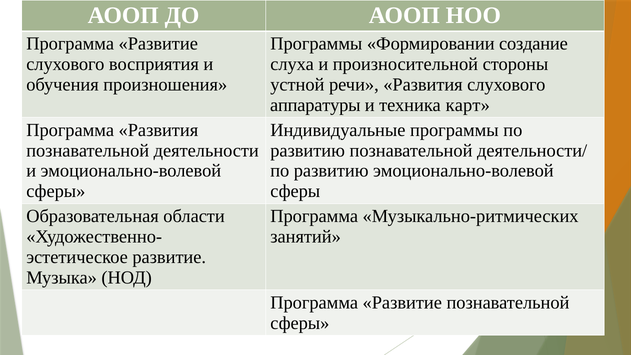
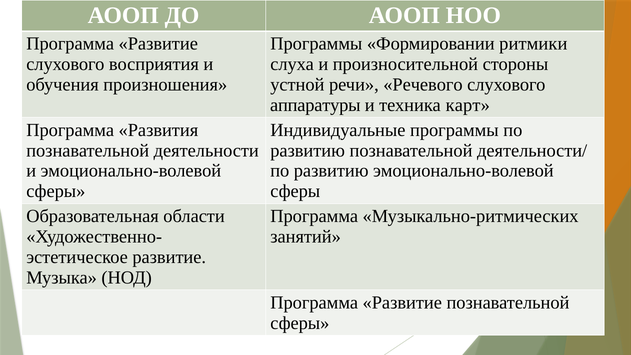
создание: создание -> ритмики
речи Развития: Развития -> Речевого
